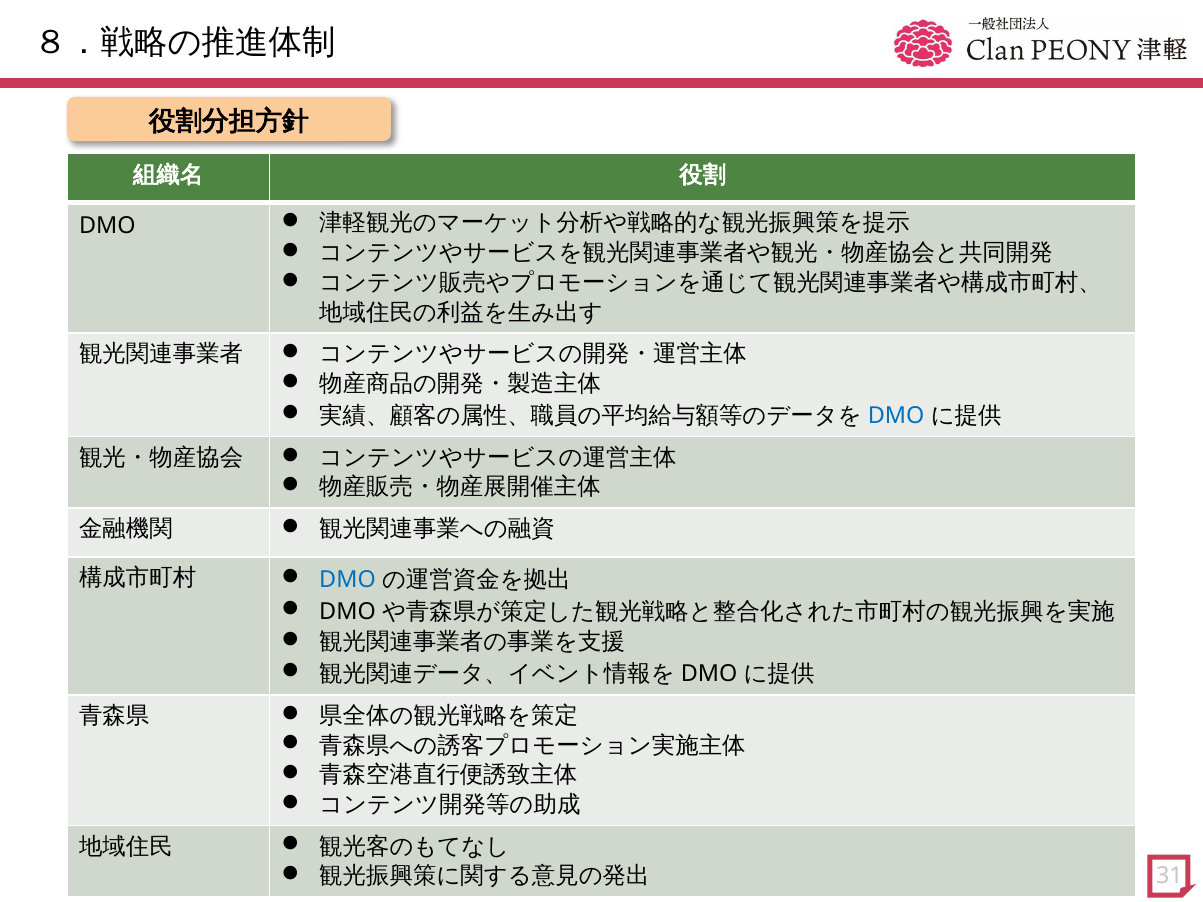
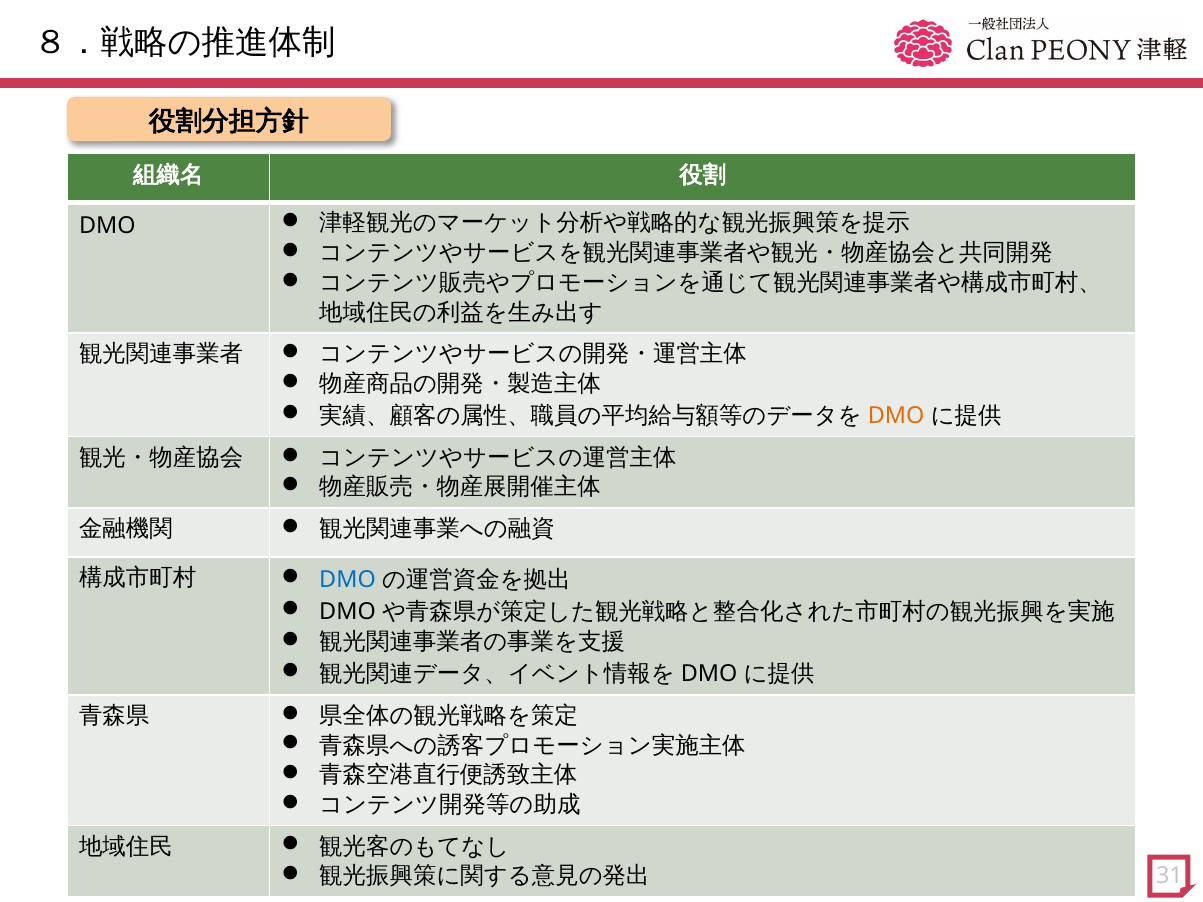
DMO at (896, 416) colour: blue -> orange
